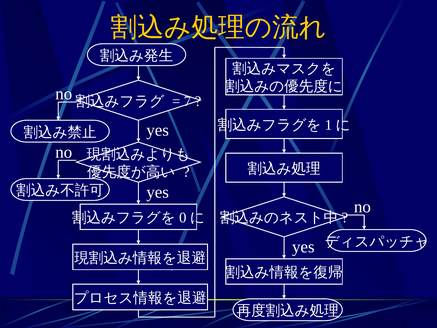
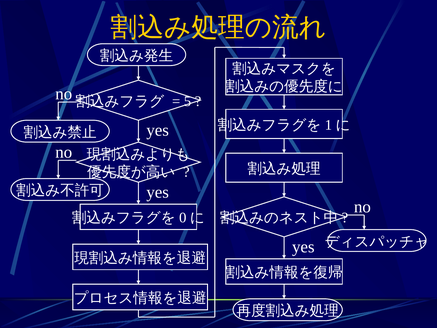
7: 7 -> 5
